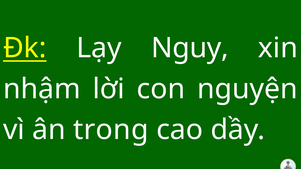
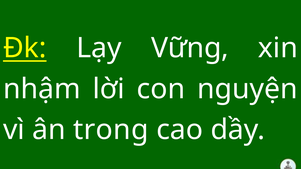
Nguy: Nguy -> Vững
